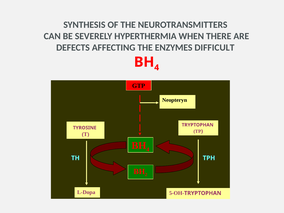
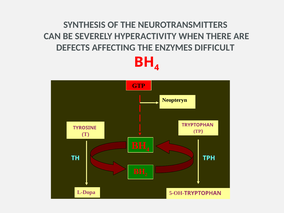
HYPERTHERMIA: HYPERTHERMIA -> HYPERACTIVITY
